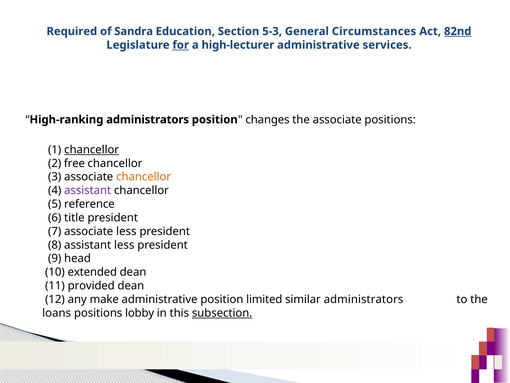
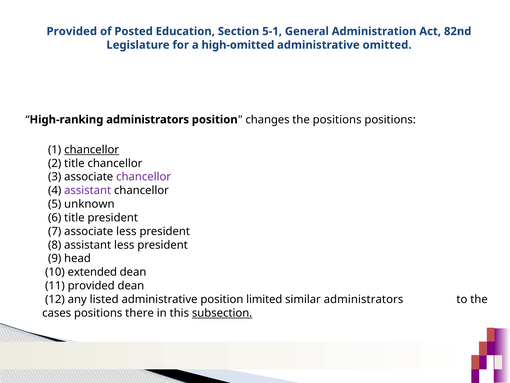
Required at (72, 31): Required -> Provided
Sandra: Sandra -> Posted
5-3: 5-3 -> 5-1
Circumstances: Circumstances -> Administration
82nd underline: present -> none
for underline: present -> none
high-lecturer: high-lecturer -> high-omitted
services: services -> omitted
the associate: associate -> positions
2 free: free -> title
chancellor at (144, 177) colour: orange -> purple
reference: reference -> unknown
make: make -> listed
loans: loans -> cases
lobby: lobby -> there
